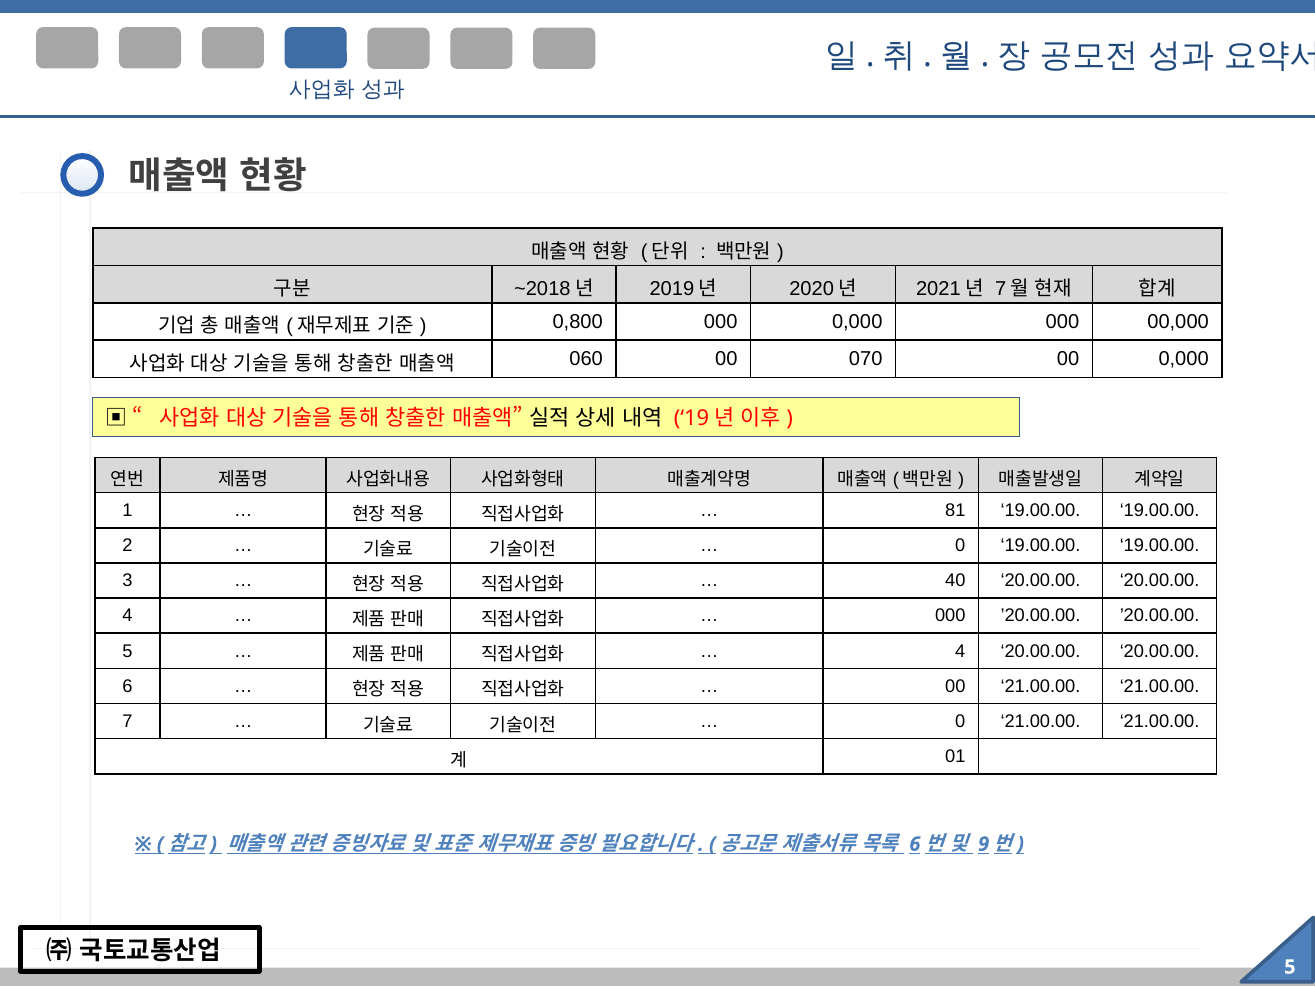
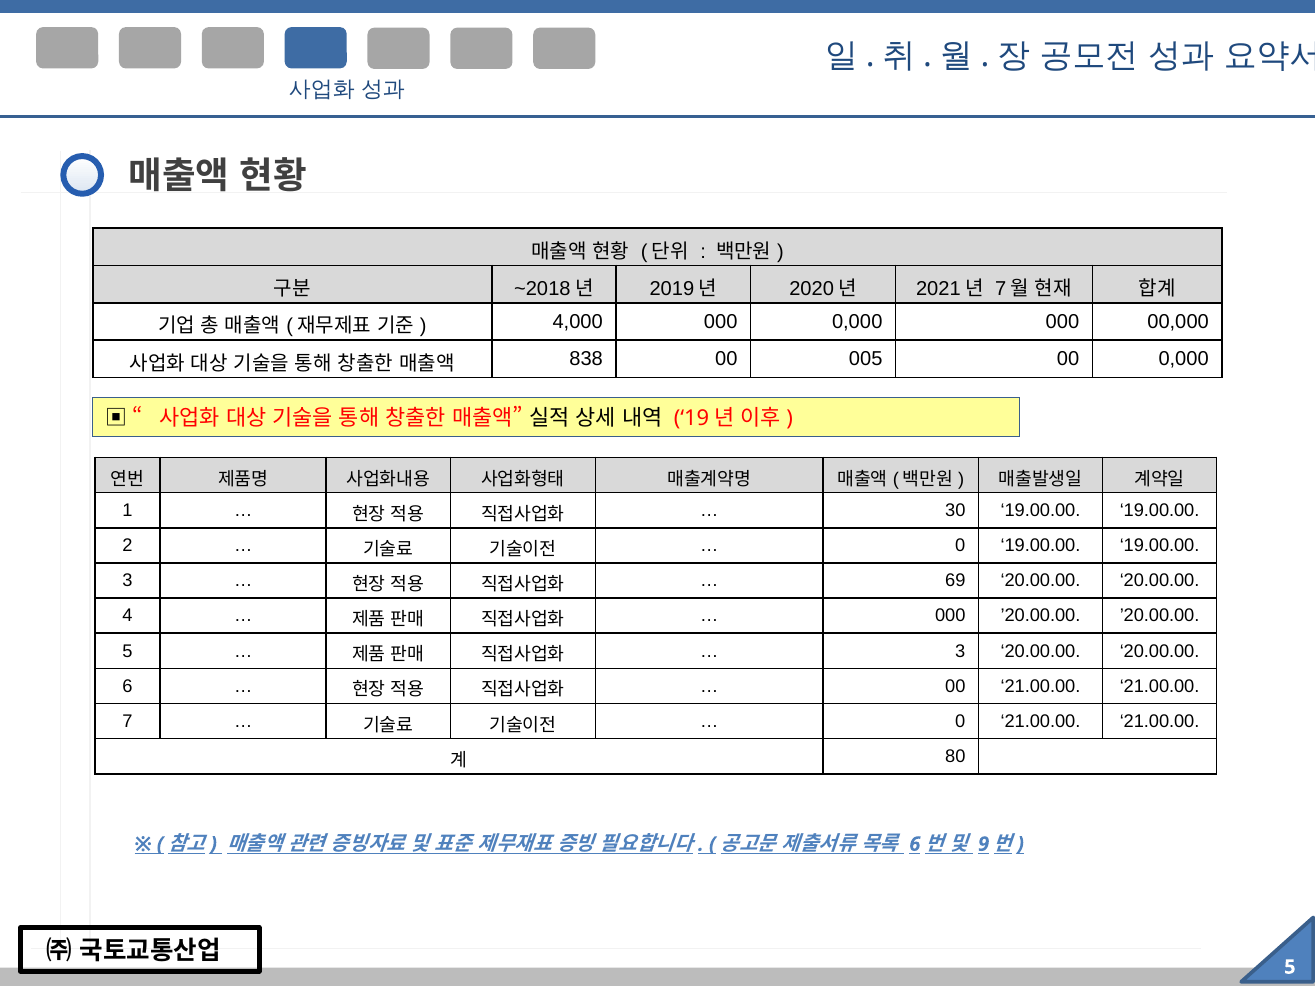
0,800: 0,800 -> 4,000
060: 060 -> 838
070: 070 -> 005
81: 81 -> 30
40: 40 -> 69
4 at (960, 651): 4 -> 3
01: 01 -> 80
